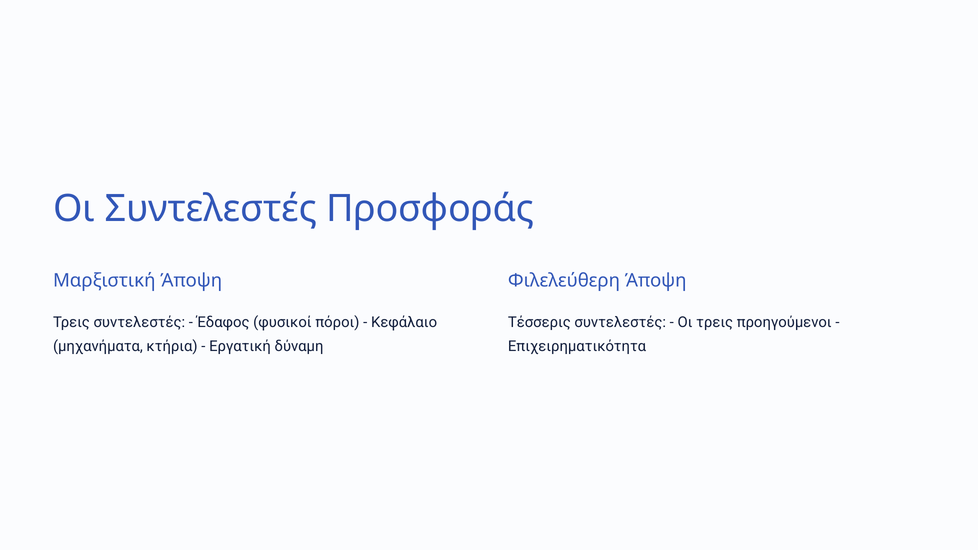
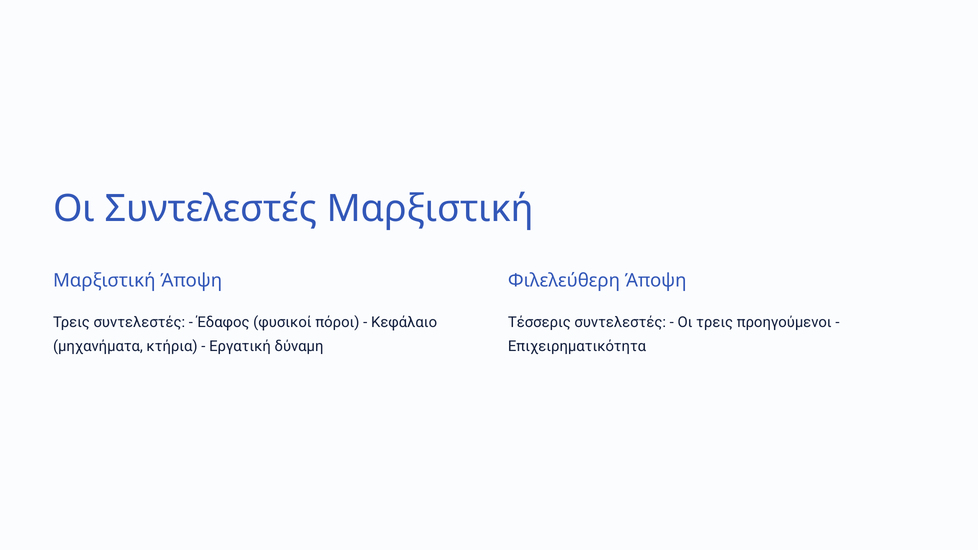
Συντελεστές Προσφοράς: Προσφοράς -> Μαρξιστική
